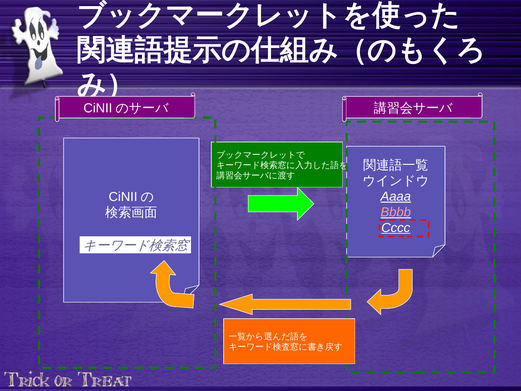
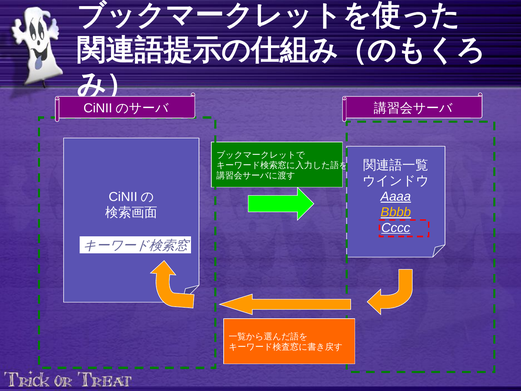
Bbbb colour: pink -> yellow
